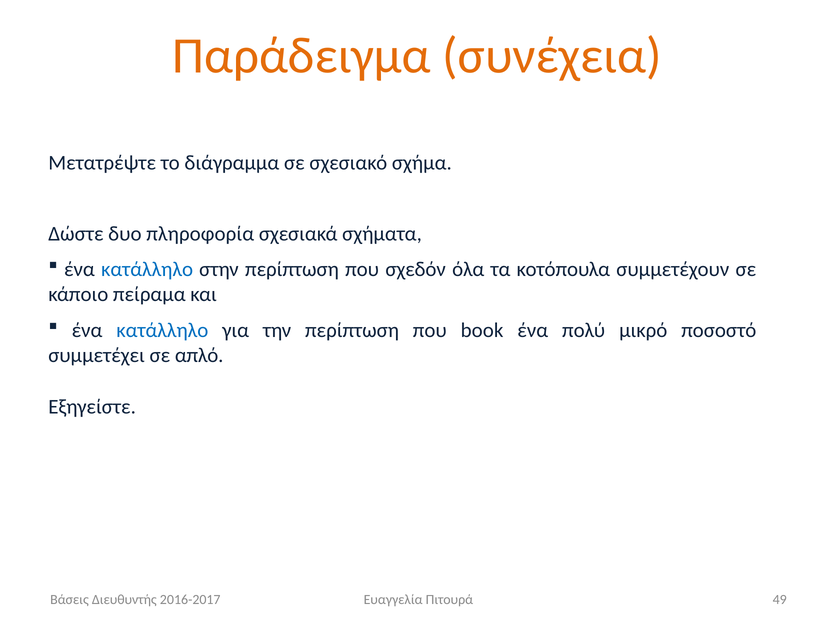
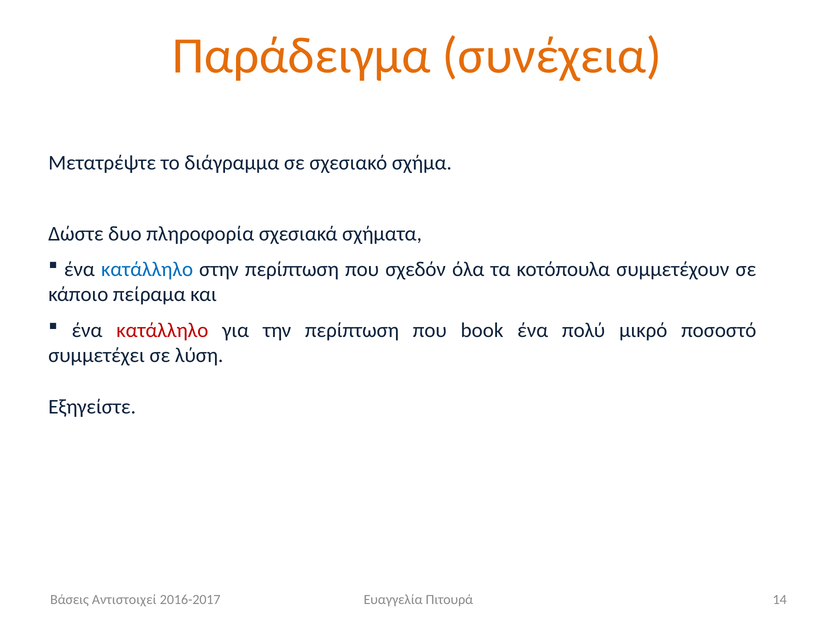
κατάλληλο at (162, 330) colour: blue -> red
απλό: απλό -> λύση
Διευθυντής: Διευθυντής -> Αντιστοιχεί
49: 49 -> 14
